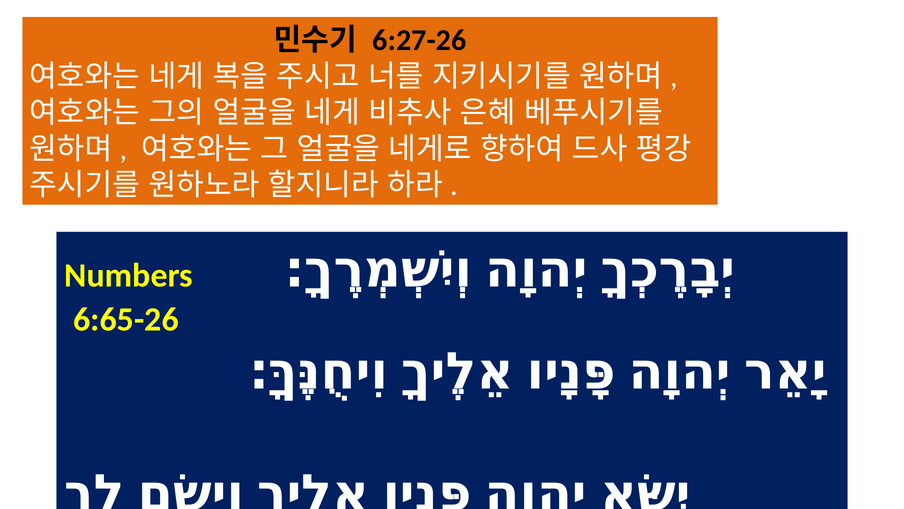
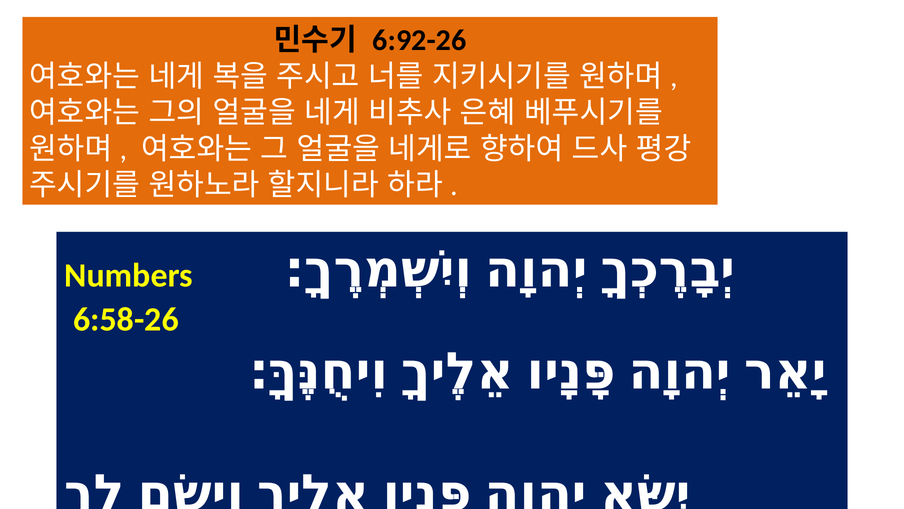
6:27-26: 6:27-26 -> 6:92-26
6:65-26: 6:65-26 -> 6:58-26
